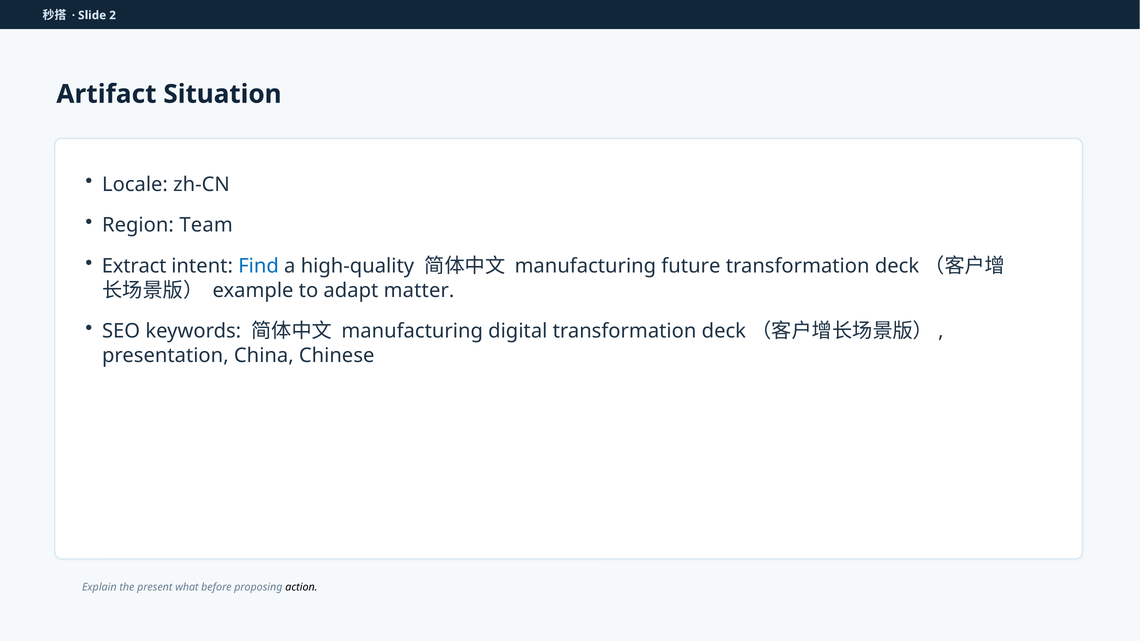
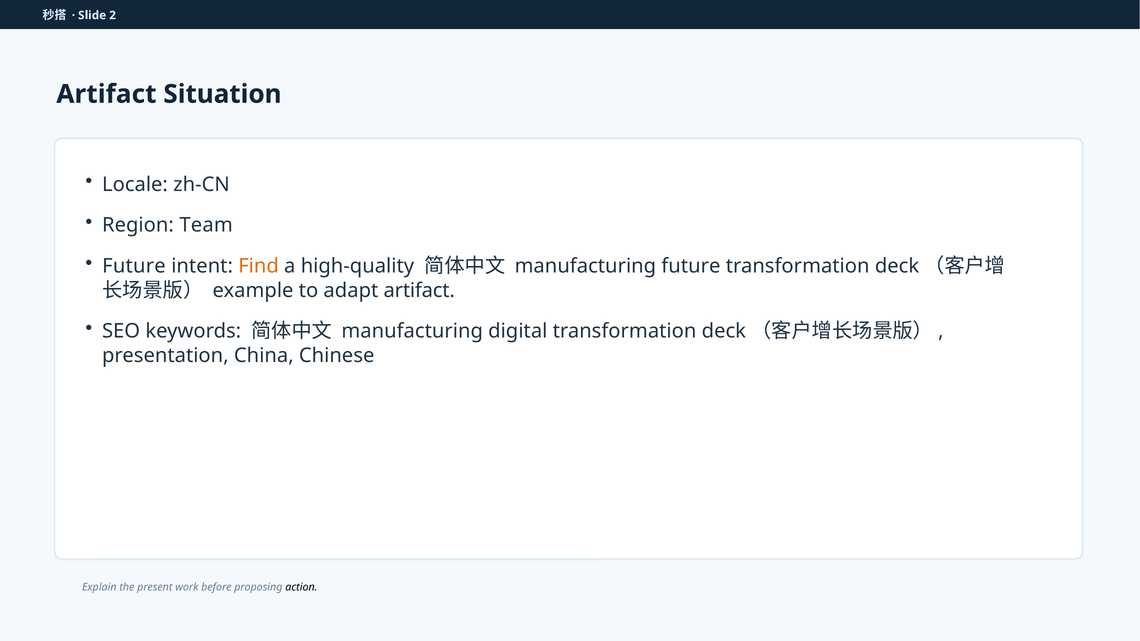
Extract at (134, 266): Extract -> Future
Find colour: blue -> orange
adapt matter: matter -> artifact
what: what -> work
